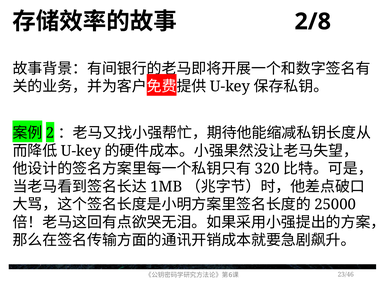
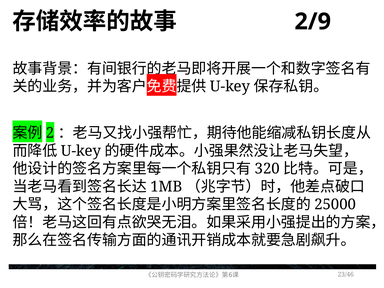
2/8: 2/8 -> 2/9
